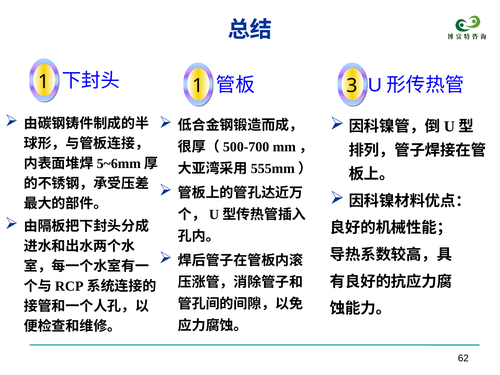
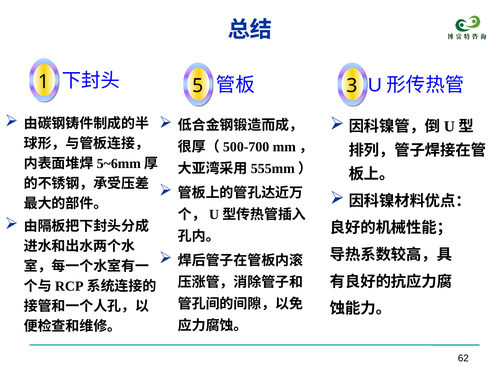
1 at (198, 86): 1 -> 5
